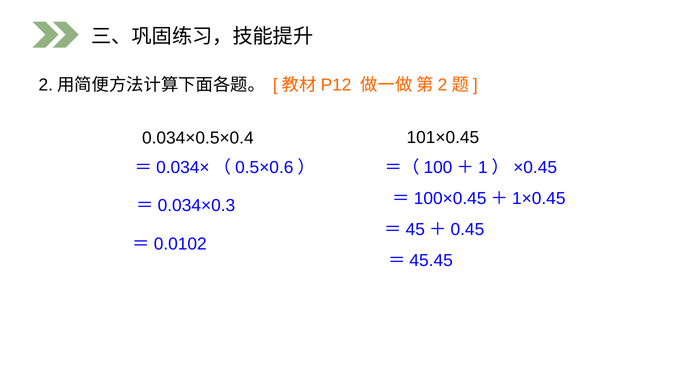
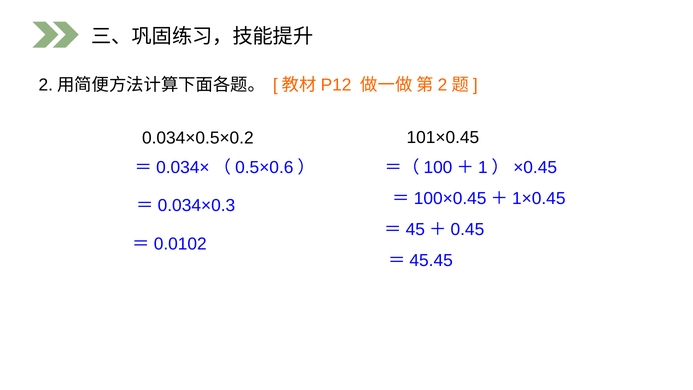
0.034×0.5×0.4: 0.034×0.5×0.4 -> 0.034×0.5×0.2
